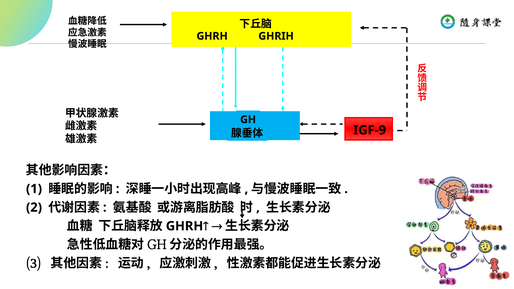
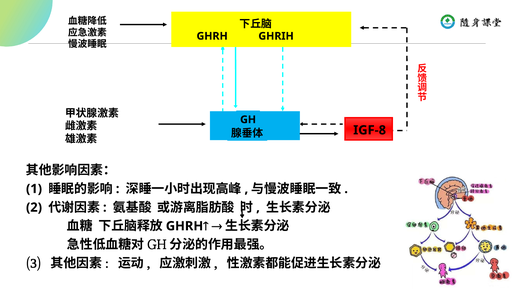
IGF-9: IGF-9 -> IGF-8
